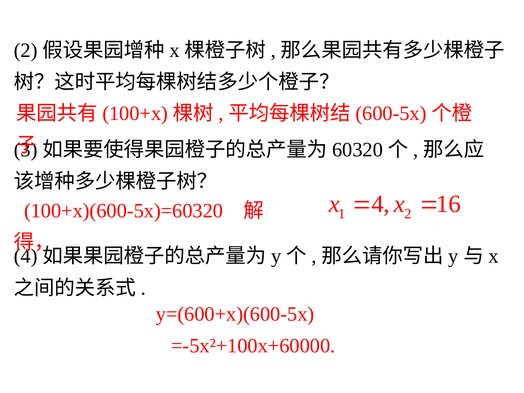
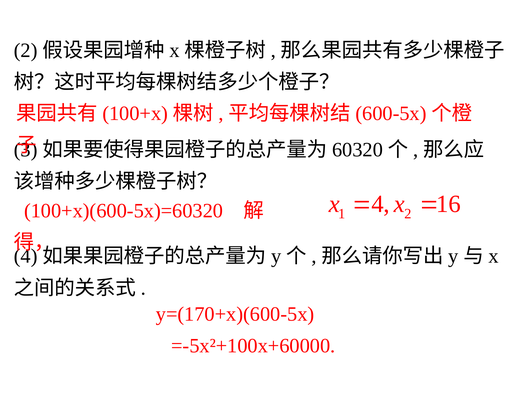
y=(600+x)(600-5x: y=(600+x)(600-5x -> y=(170+x)(600-5x
